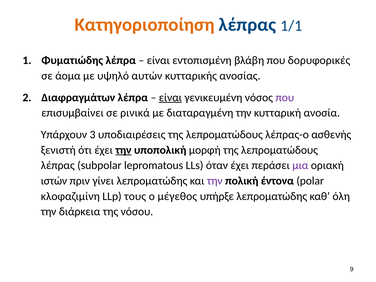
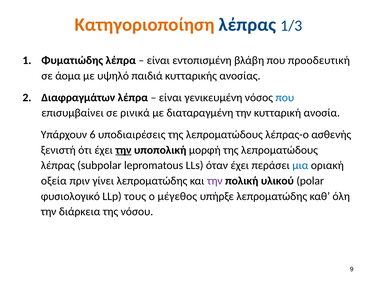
1/1: 1/1 -> 1/3
δορυφορικές: δορυφορικές -> προοδευτική
αυτών: αυτών -> παιδιά
είναι at (170, 97) underline: present -> none
που at (285, 97) colour: purple -> blue
3: 3 -> 6
μια colour: purple -> blue
ιστών: ιστών -> οξεία
έντονα: έντονα -> υλικού
κλοφαζιμίνη: κλοφαζιμίνη -> φυσιολογικό
